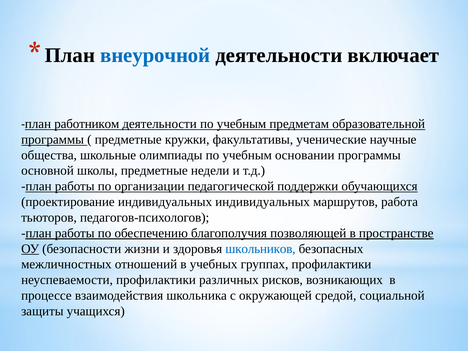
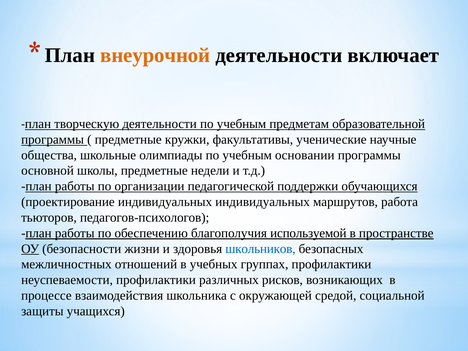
внеурочной colour: blue -> orange
работником: работником -> творческую
позволяющей: позволяющей -> используемой
